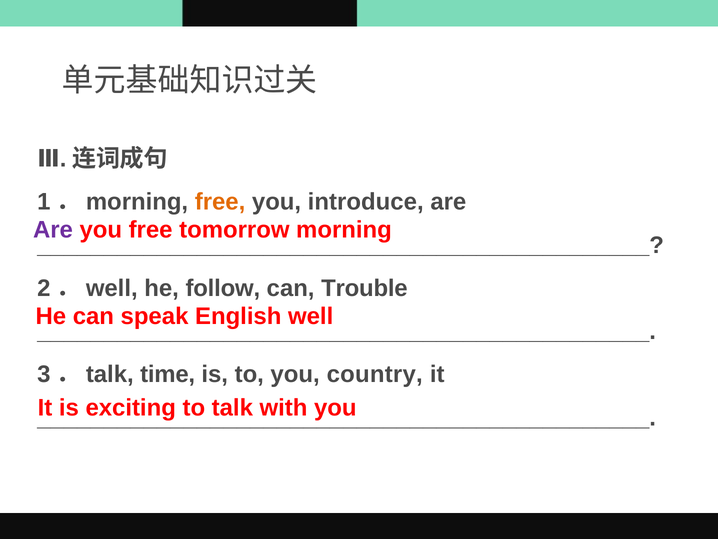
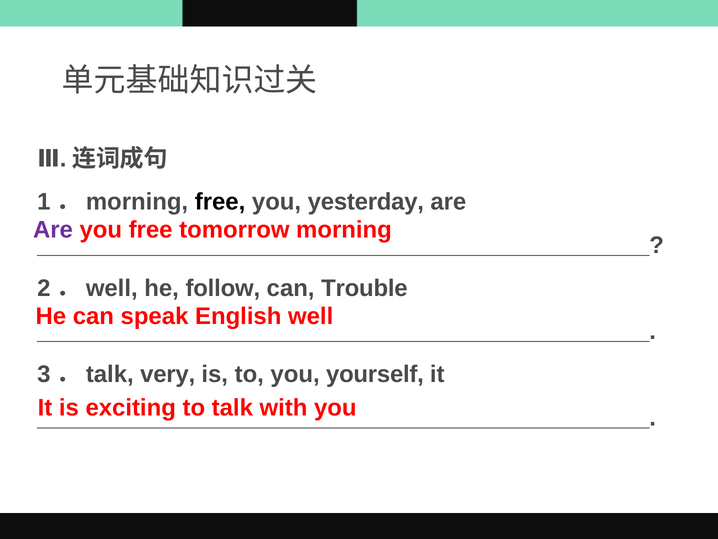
free at (220, 202) colour: orange -> black
introduce: introduce -> yesterday
time: time -> very
country: country -> yourself
